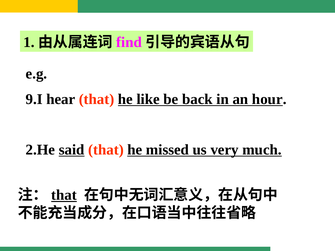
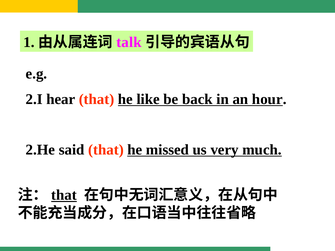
find: find -> talk
9.I: 9.I -> 2.I
said underline: present -> none
